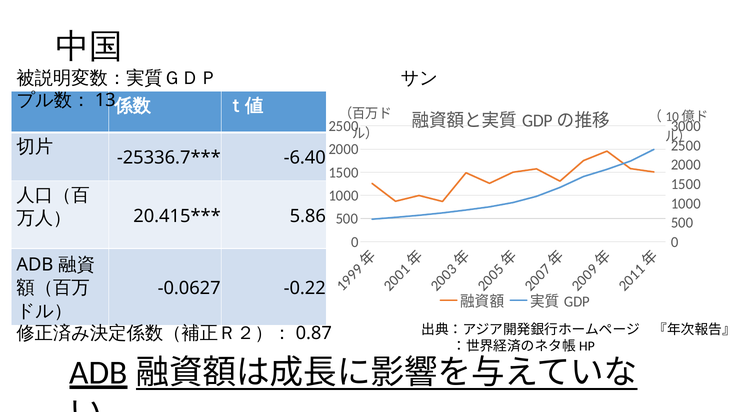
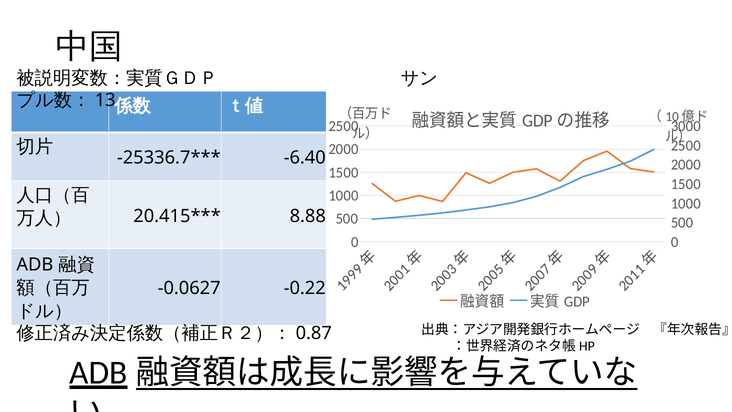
5.86: 5.86 -> 8.88
